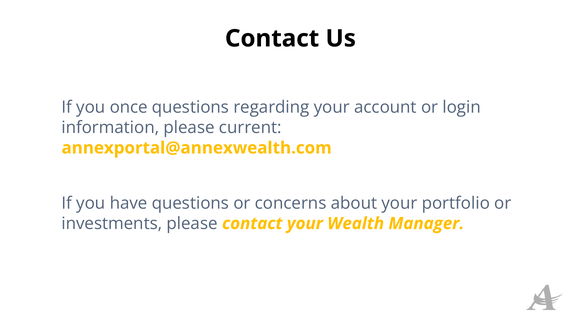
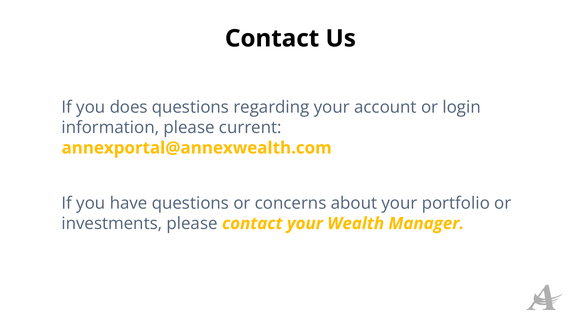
once: once -> does
